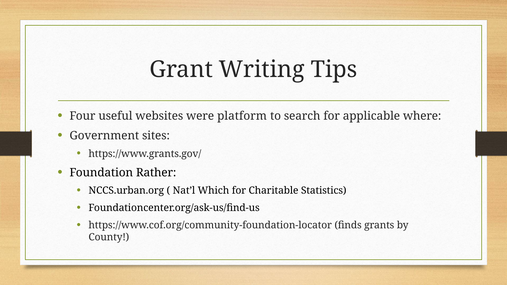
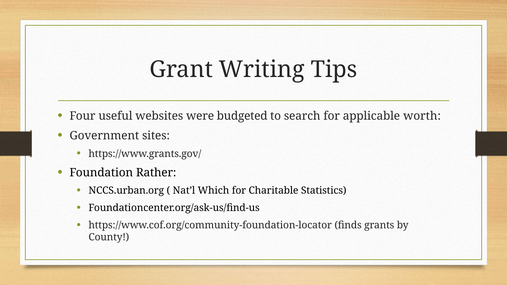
platform: platform -> budgeted
where: where -> worth
